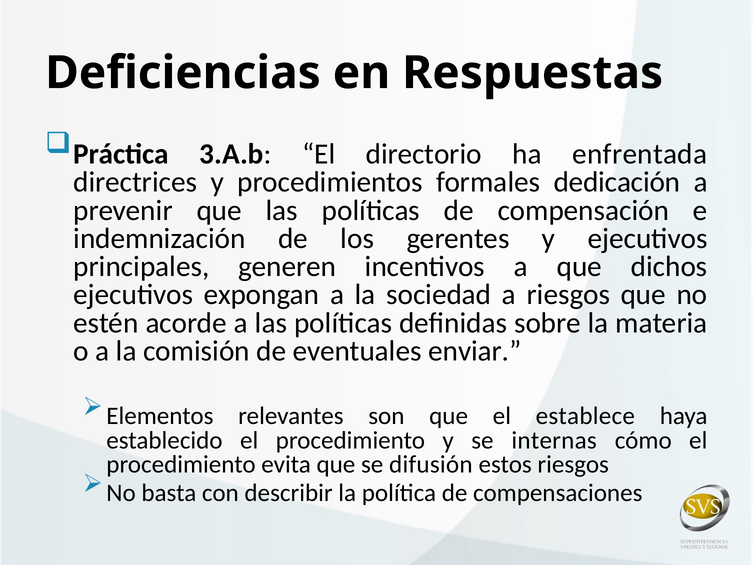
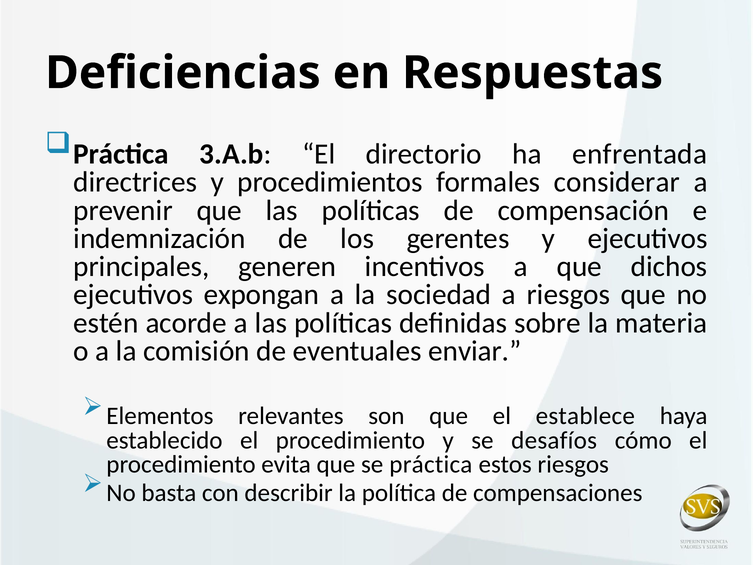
dedicación: dedicación -> considerar
internas: internas -> desafíos
se difusión: difusión -> práctica
